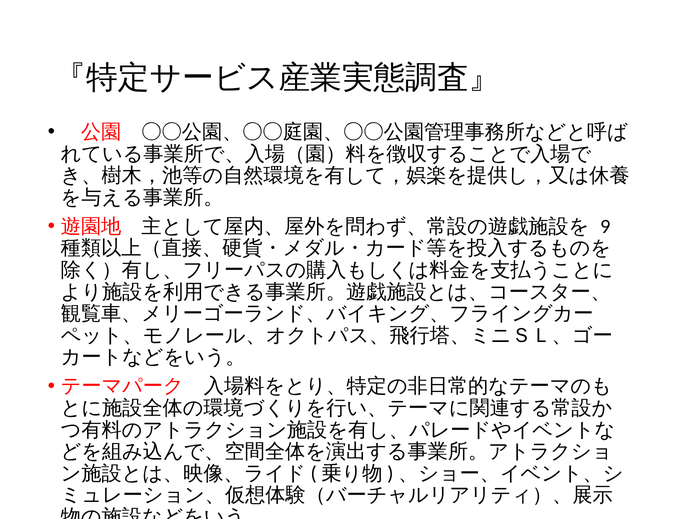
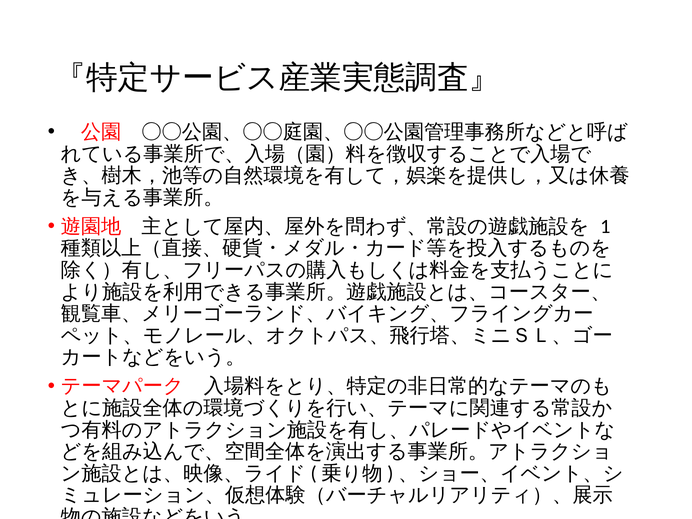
9: 9 -> 1
